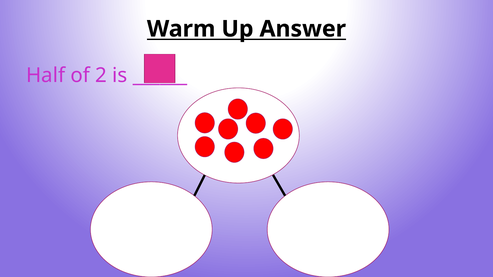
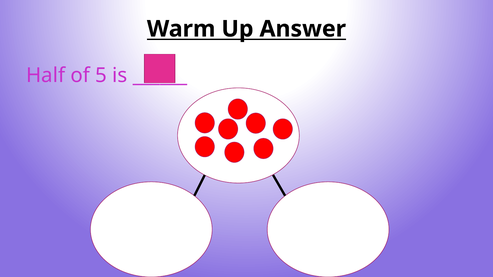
2: 2 -> 5
